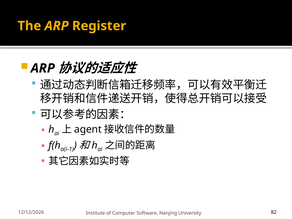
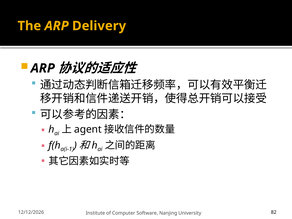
Register: Register -> Delivery
